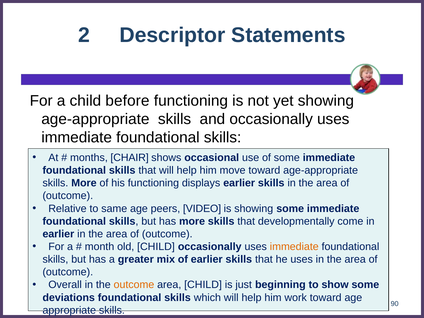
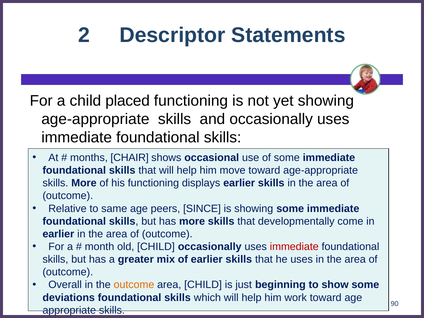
before: before -> placed
VIDEO: VIDEO -> SINCE
immediate at (294, 247) colour: orange -> red
